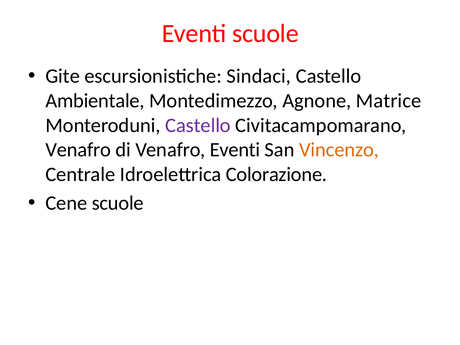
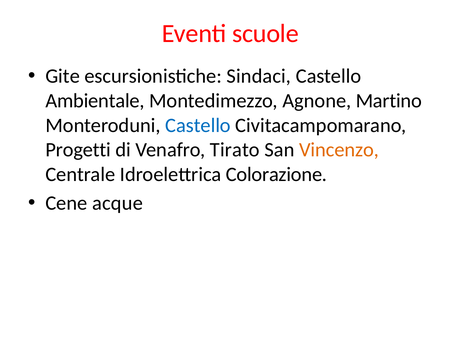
Matrice: Matrice -> Martino
Castello at (198, 125) colour: purple -> blue
Venafro at (78, 150): Venafro -> Progetti
Venafro Eventi: Eventi -> Tirato
Cene scuole: scuole -> acque
